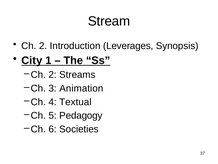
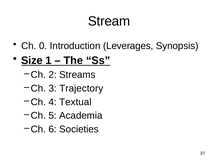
2 at (43, 46): 2 -> 0
City: City -> Size
Animation: Animation -> Trajectory
Pedagogy: Pedagogy -> Academia
